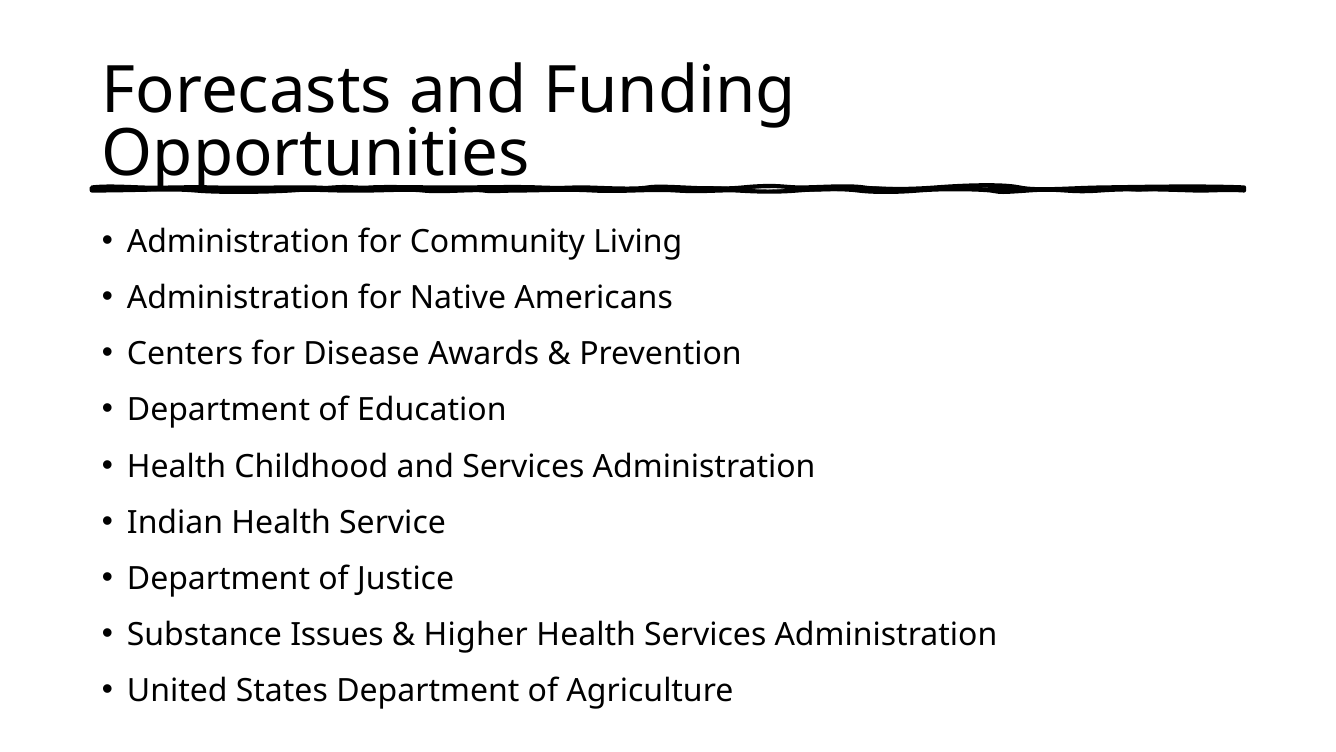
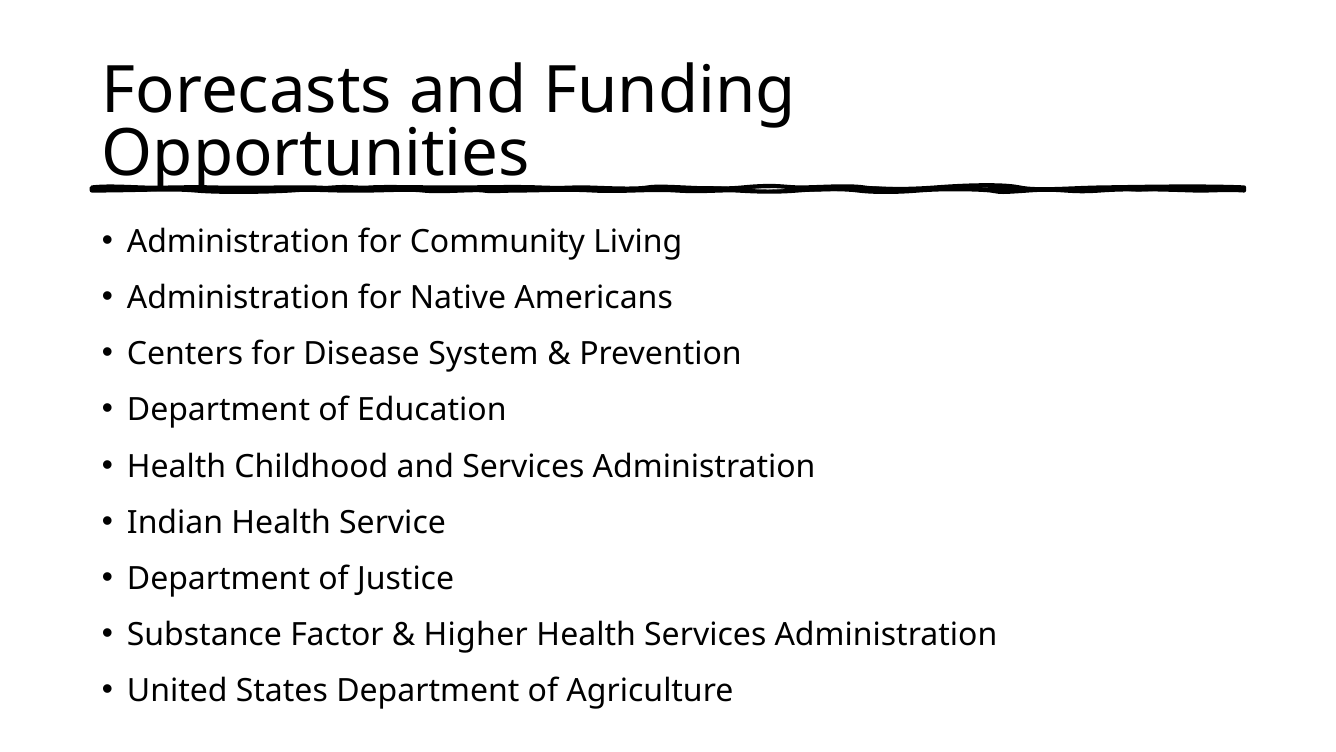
Awards: Awards -> System
Issues: Issues -> Factor
